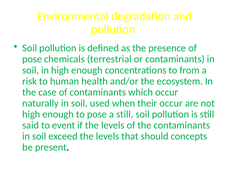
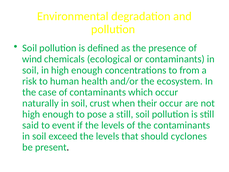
pose at (32, 59): pose -> wind
terrestrial: terrestrial -> ecological
used: used -> crust
concepts: concepts -> cyclones
